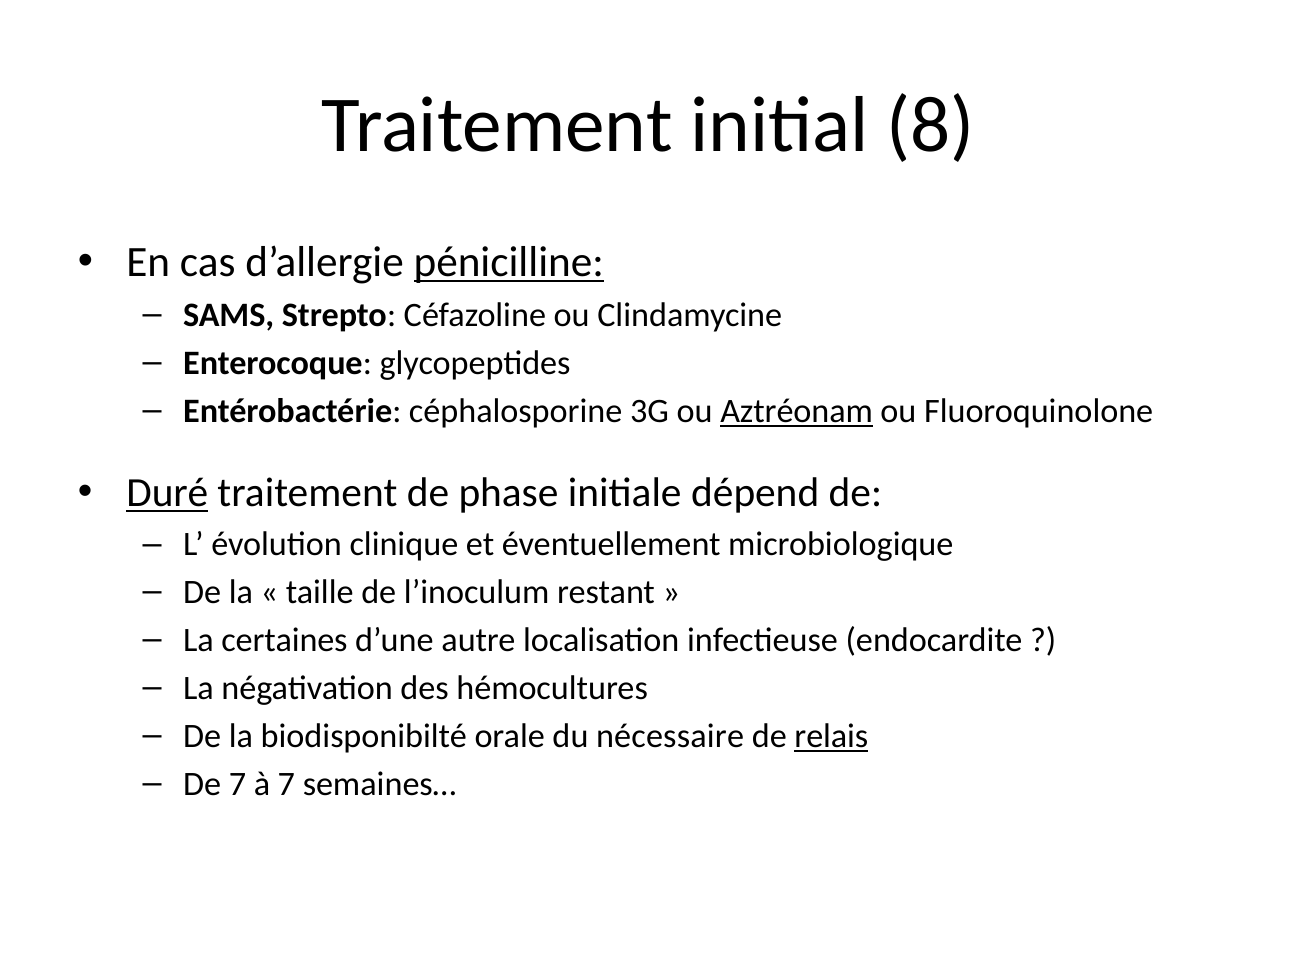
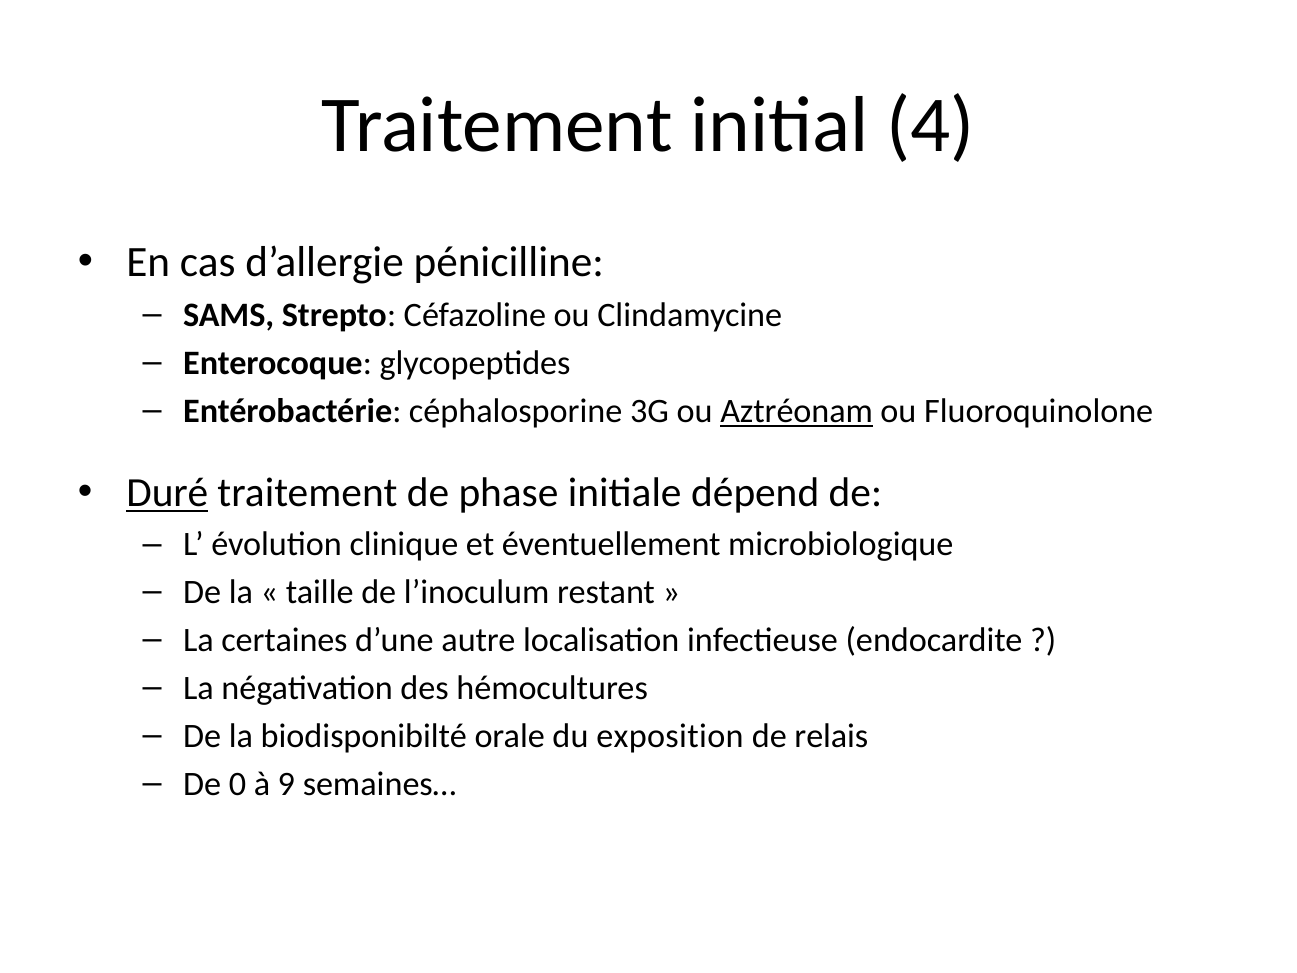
8: 8 -> 4
pénicilline underline: present -> none
nécessaire: nécessaire -> exposition
relais underline: present -> none
De 7: 7 -> 0
à 7: 7 -> 9
